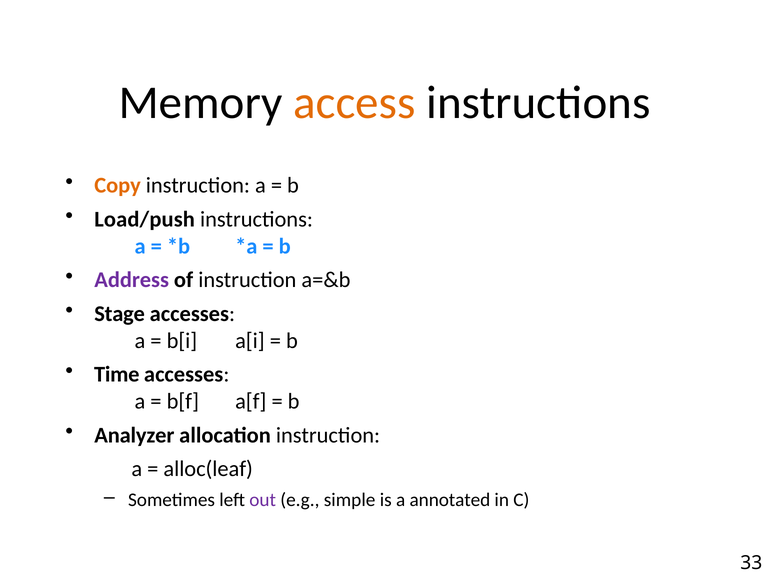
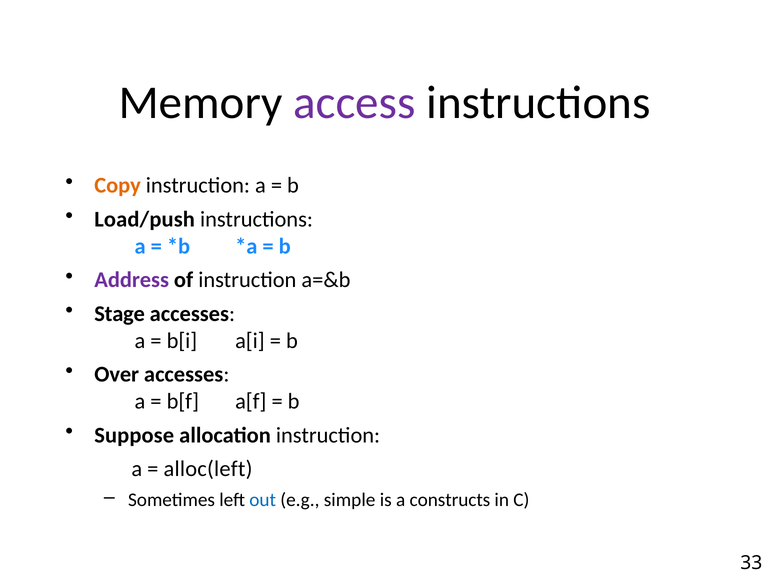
access colour: orange -> purple
Time: Time -> Over
Analyzer: Analyzer -> Suppose
alloc(leaf: alloc(leaf -> alloc(left
out colour: purple -> blue
annotated: annotated -> constructs
